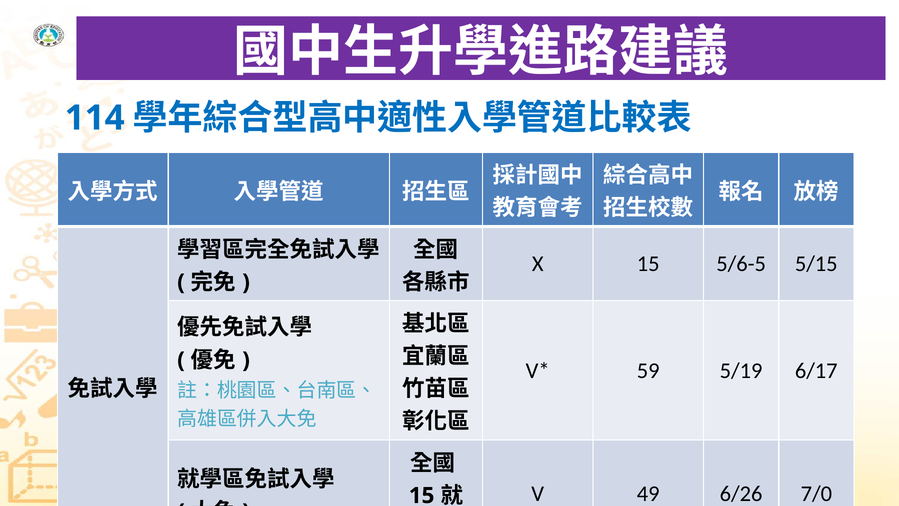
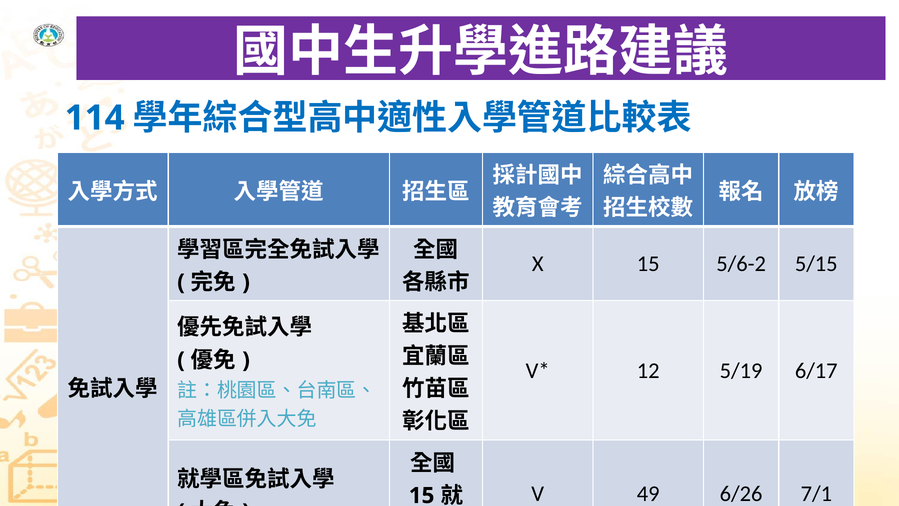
5/6-5: 5/6-5 -> 5/6-2
59: 59 -> 12
7/0: 7/0 -> 7/1
